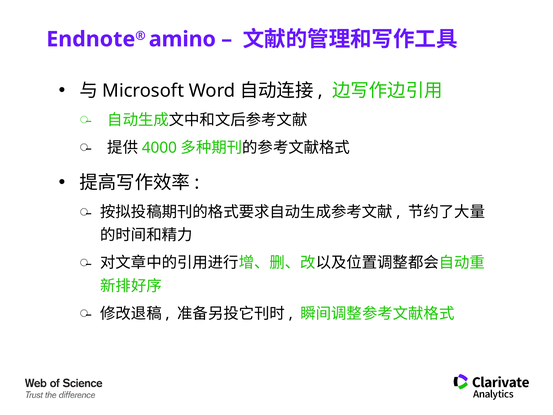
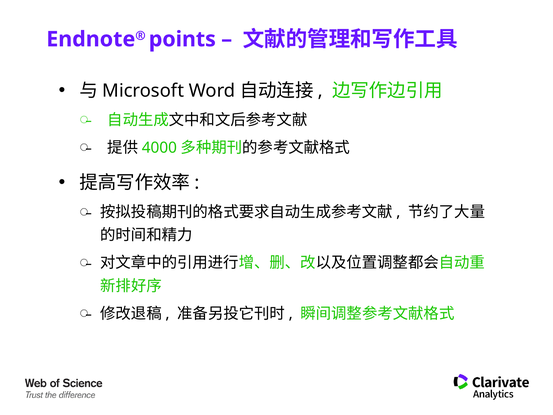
amino: amino -> points
